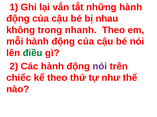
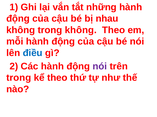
trong nhanh: nhanh -> không
điều colour: green -> blue
chiếc at (19, 78): chiếc -> trong
